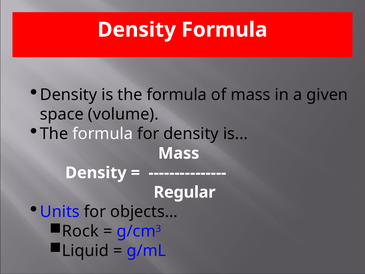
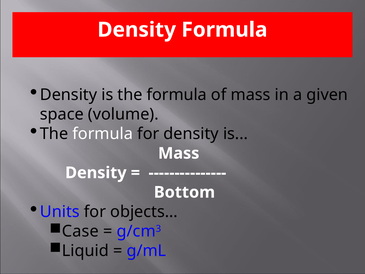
Regular: Regular -> Bottom
Rock: Rock -> Case
